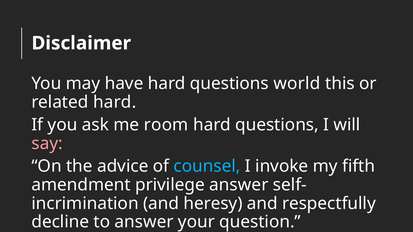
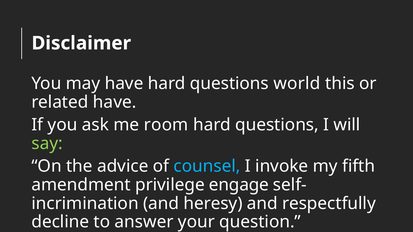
related hard: hard -> have
say colour: pink -> light green
privilege answer: answer -> engage
